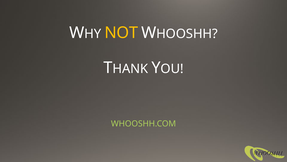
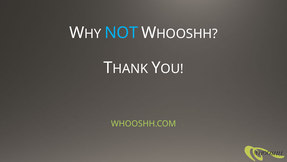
NOT colour: yellow -> light blue
